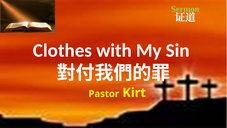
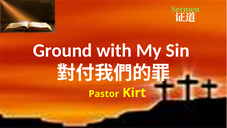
Clothes: Clothes -> Ground
